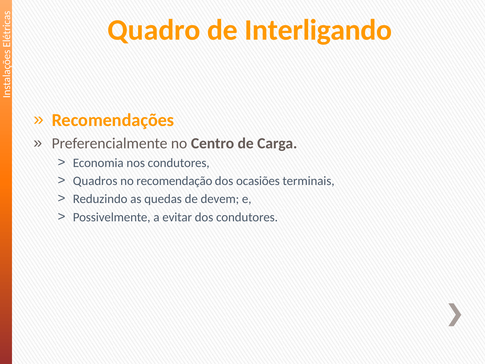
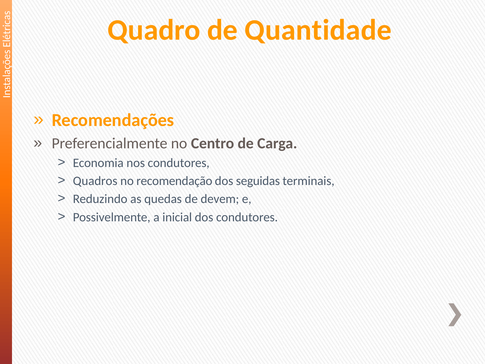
Interligando: Interligando -> Quantidade
ocasiões: ocasiões -> seguidas
evitar: evitar -> inicial
